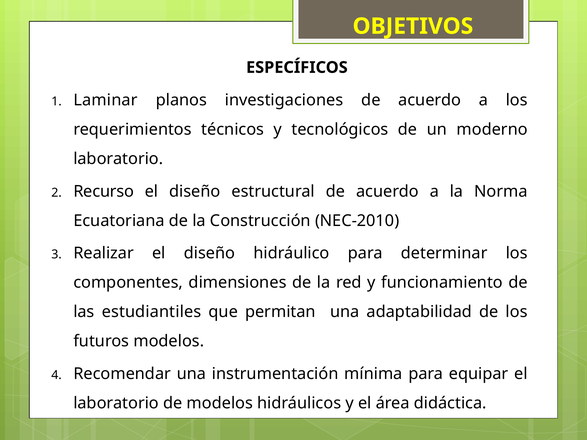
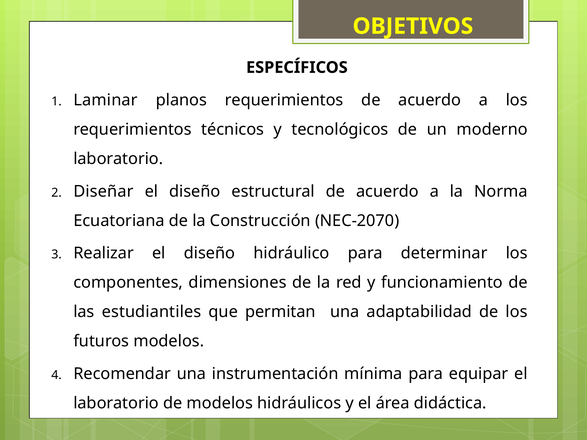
planos investigaciones: investigaciones -> requerimientos
Recurso: Recurso -> Diseñar
NEC-2010: NEC-2010 -> NEC-2070
